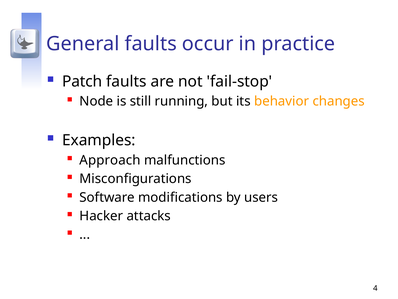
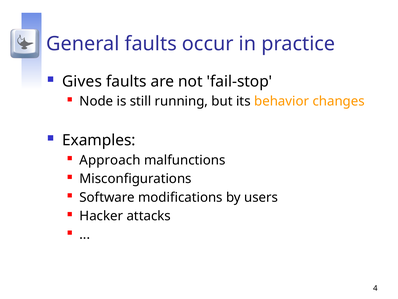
Patch: Patch -> Gives
